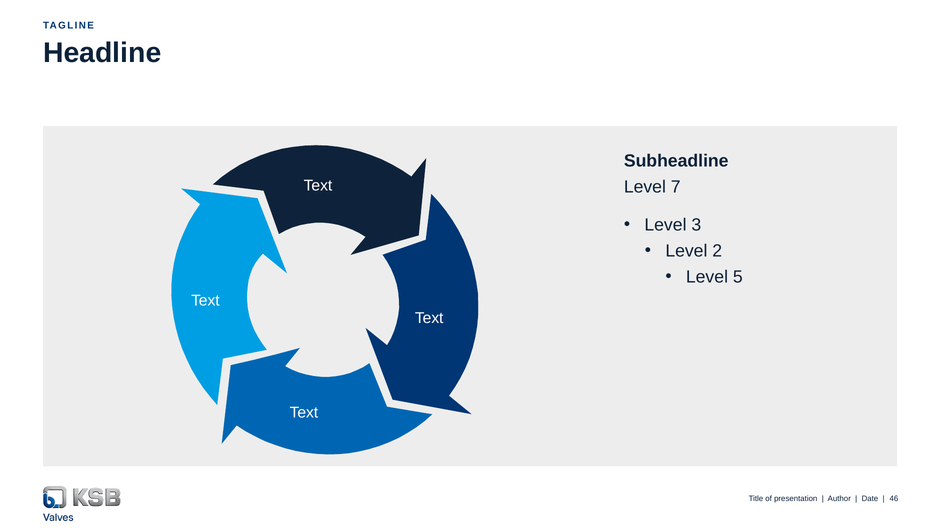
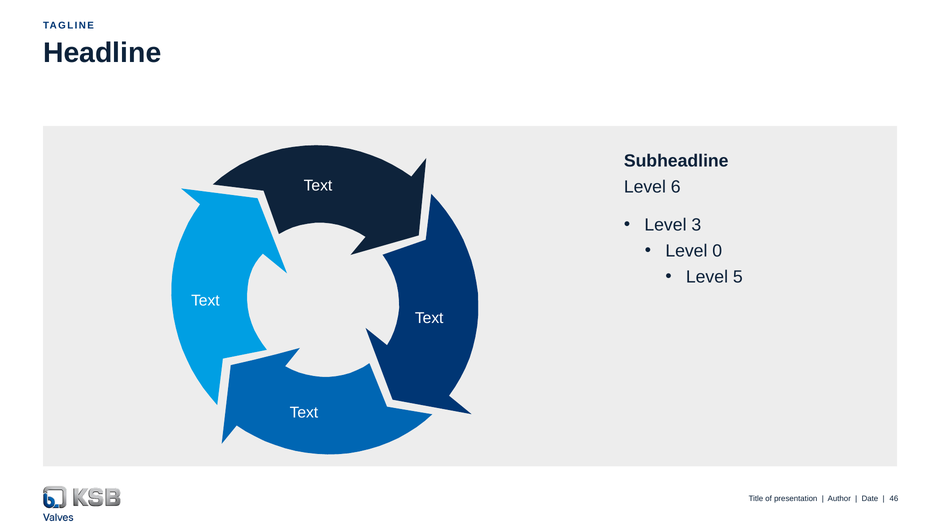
7: 7 -> 6
2: 2 -> 0
